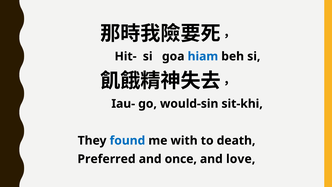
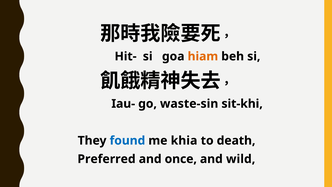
hiam colour: blue -> orange
would-sin: would-sin -> waste-sin
with: with -> khia
love: love -> wild
